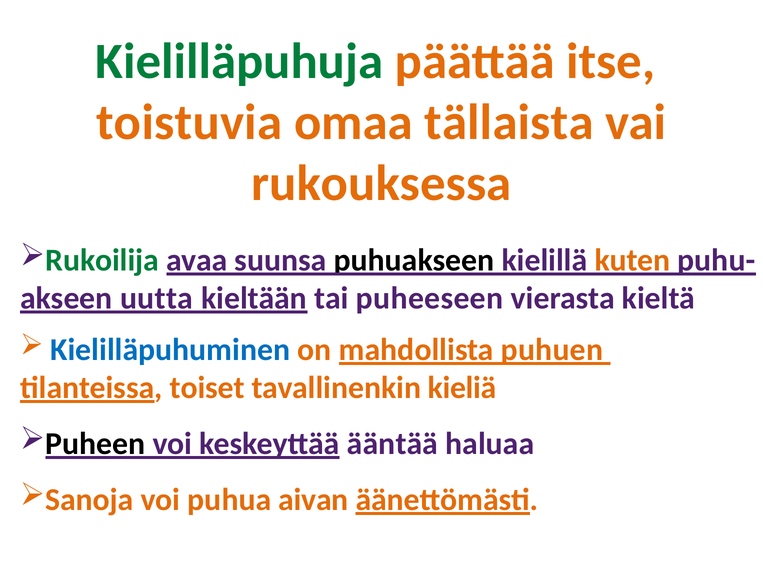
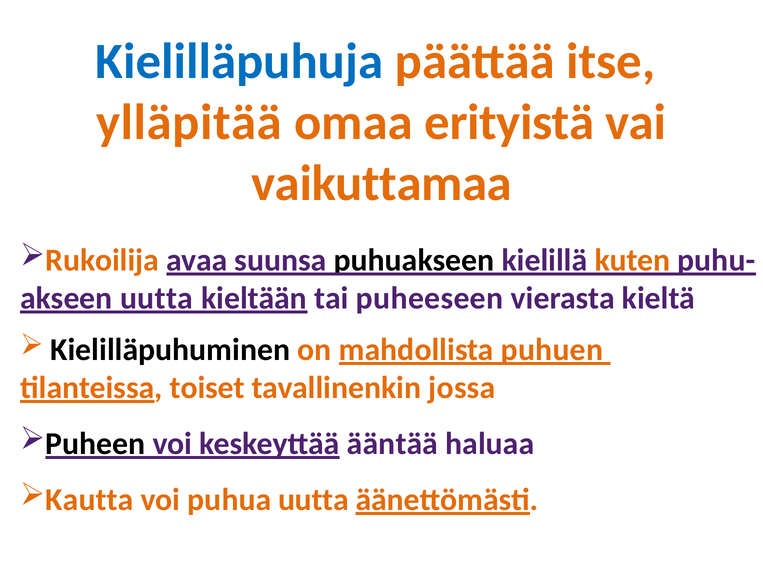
Kielilläpuhuja colour: green -> blue
toistuvia: toistuvia -> ylläpitää
tällaista: tällaista -> erityistä
rukouksessa: rukouksessa -> vaikuttamaa
Rukoilija colour: green -> orange
Kielilläpuhuminen colour: blue -> black
kieliä: kieliä -> jossa
Sanoja: Sanoja -> Kautta
puhua aivan: aivan -> uutta
